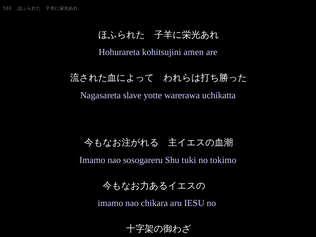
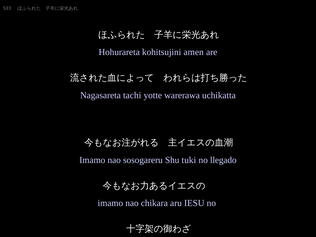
slave: slave -> tachi
tokimo: tokimo -> llegado
